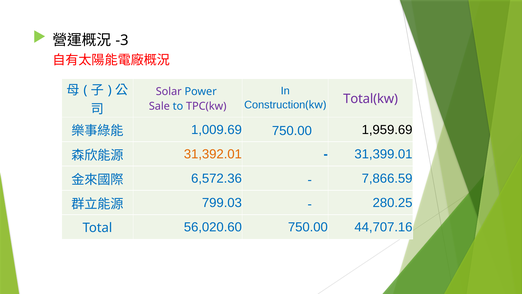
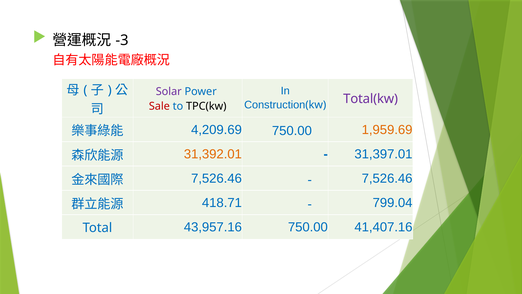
Sale colour: purple -> red
TPC(kw colour: purple -> black
1,009.69: 1,009.69 -> 4,209.69
1,959.69 colour: black -> orange
31,399.01: 31,399.01 -> 31,397.01
6,572.36 at (216, 178): 6,572.36 -> 7,526.46
7,866.59 at (387, 178): 7,866.59 -> 7,526.46
799.03: 799.03 -> 418.71
280.25: 280.25 -> 799.04
56,020.60: 56,020.60 -> 43,957.16
44,707.16: 44,707.16 -> 41,407.16
